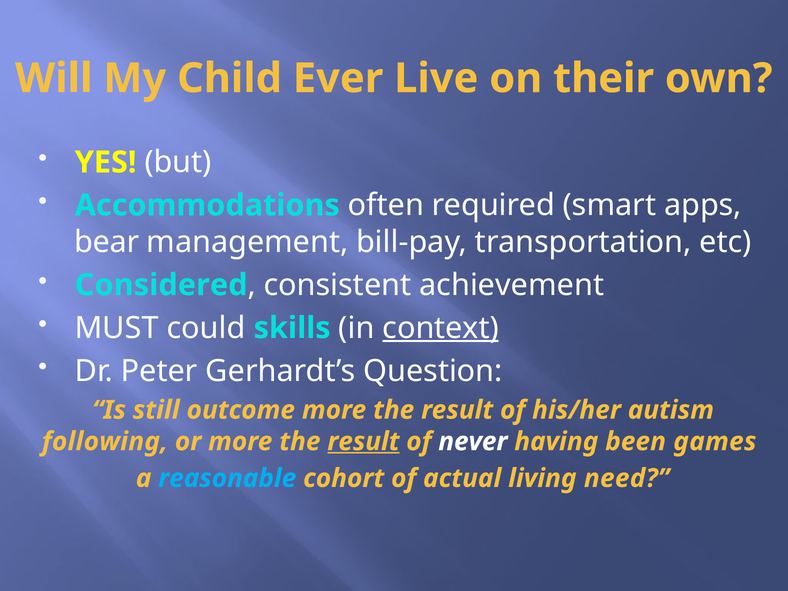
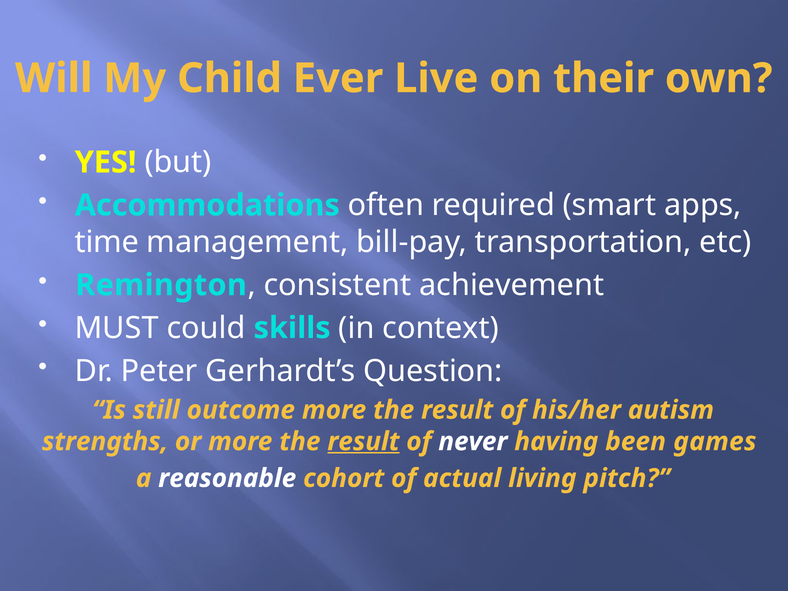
bear: bear -> time
Considered: Considered -> Remington
context underline: present -> none
following: following -> strengths
reasonable colour: light blue -> white
need: need -> pitch
